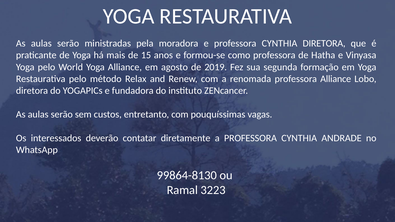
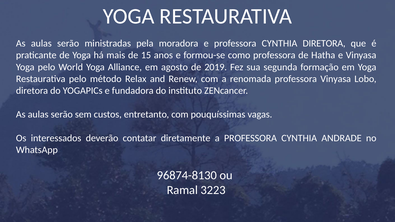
professora Alliance: Alliance -> Vinyasa
99864-8130: 99864-8130 -> 96874-8130
